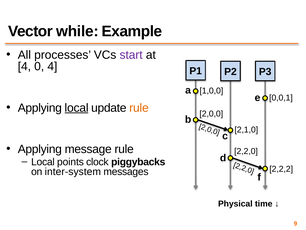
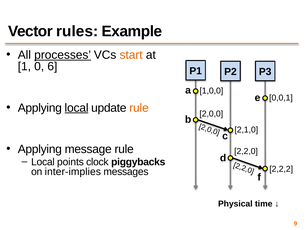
while: while -> rules
processes underline: none -> present
start colour: purple -> orange
4 at (24, 66): 4 -> 1
0 4: 4 -> 6
inter-system: inter-system -> inter-implies
